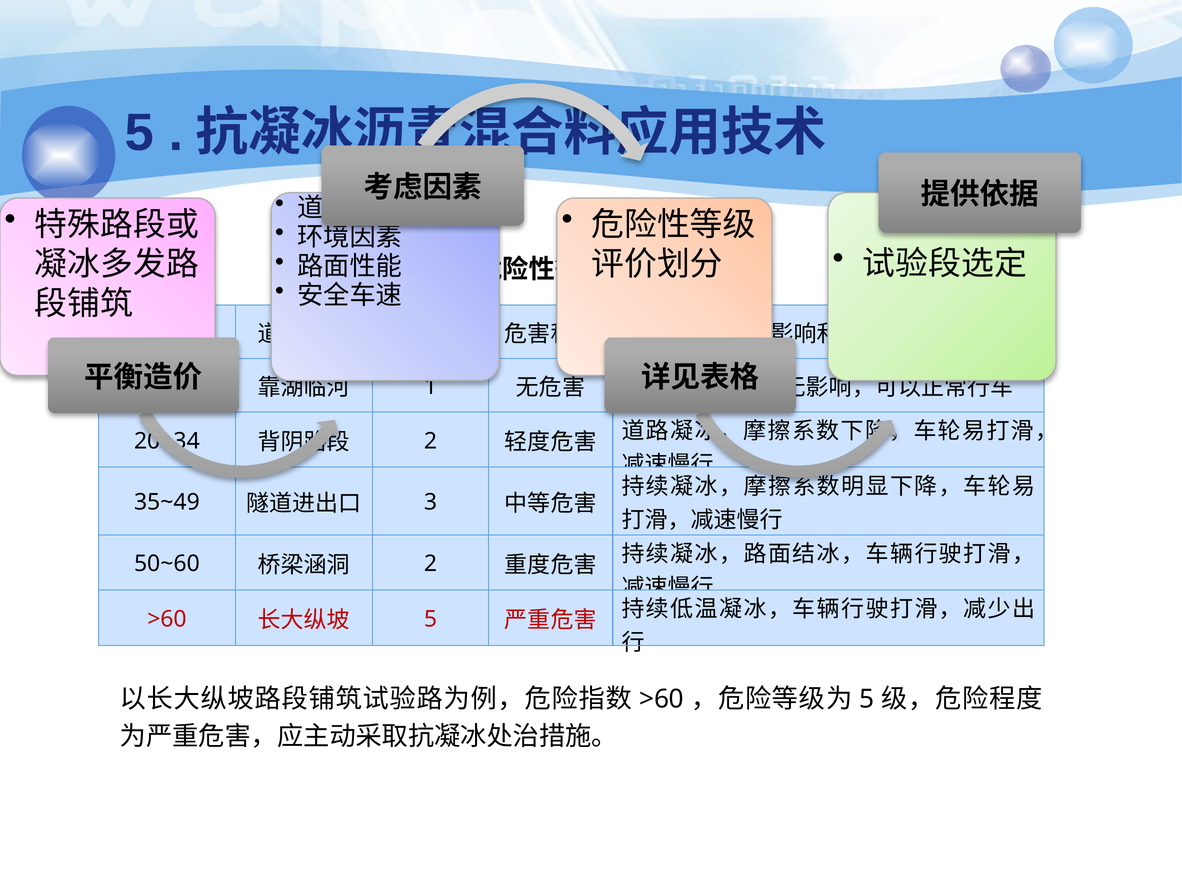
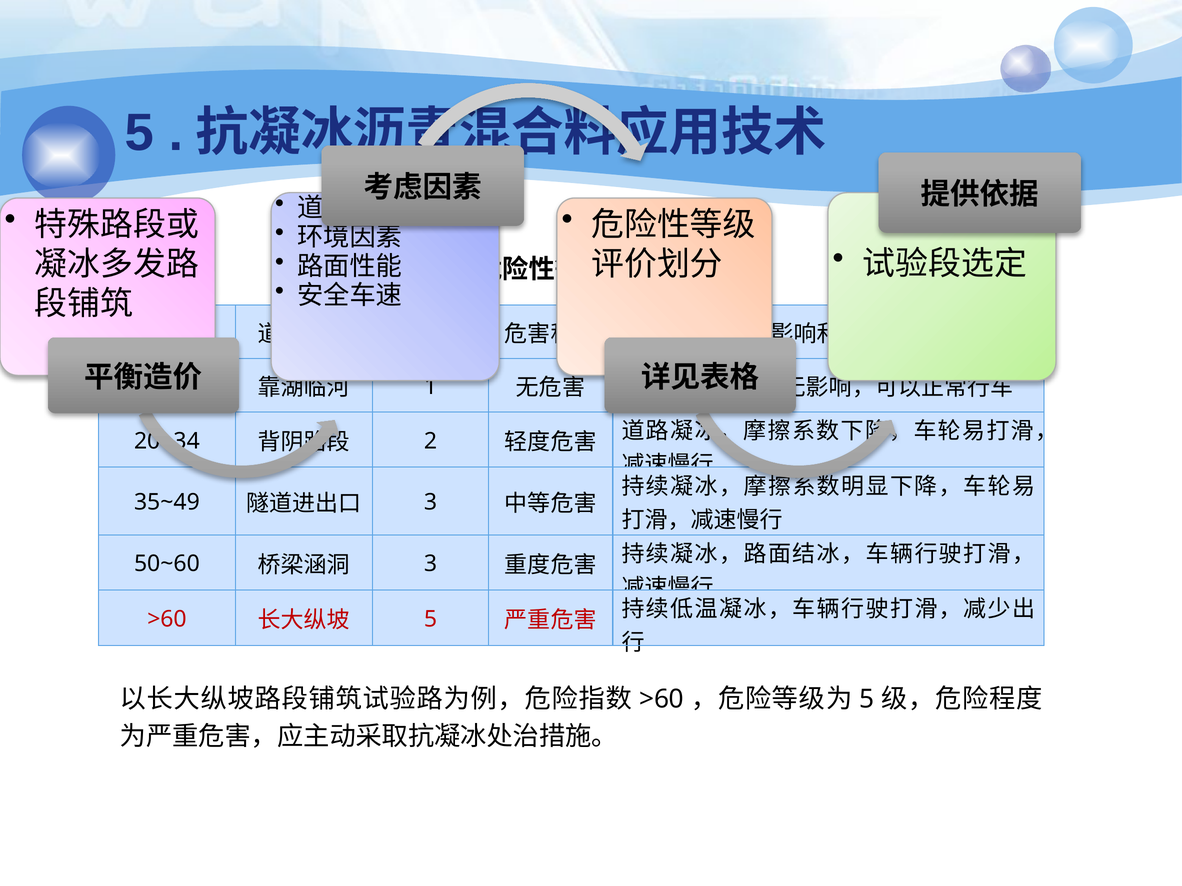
2 at (430, 564): 2 -> 3
